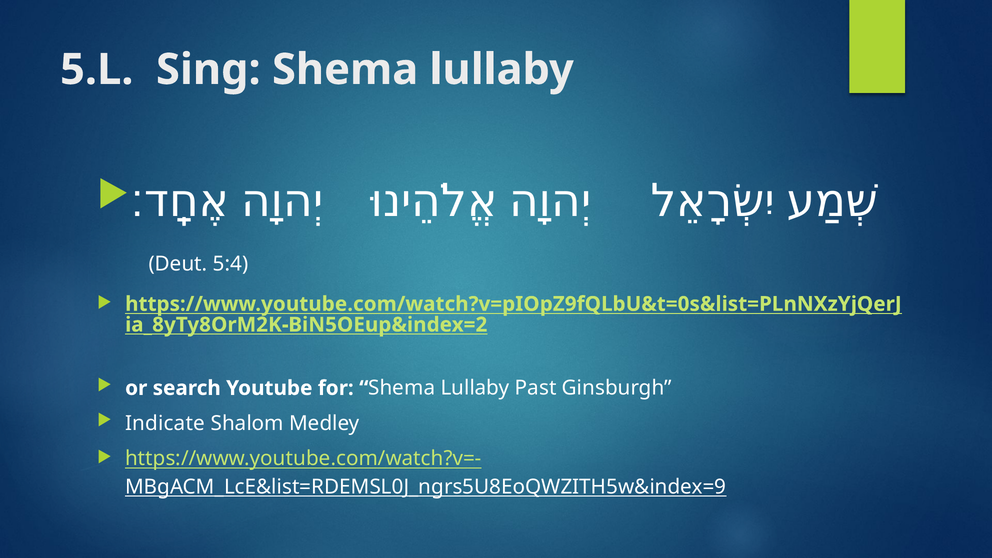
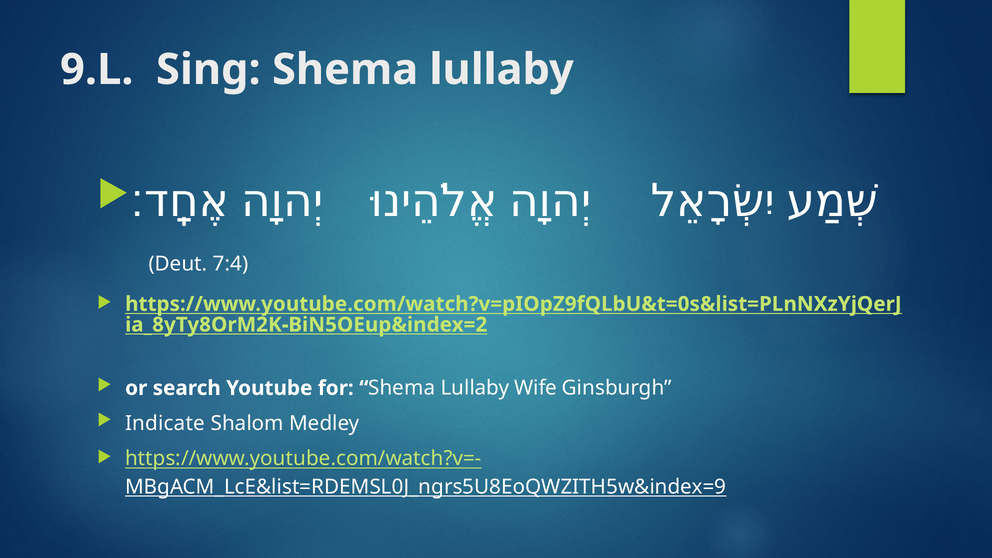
5.L: 5.L -> 9.L
5:4: 5:4 -> 7:4
Past: Past -> Wife
